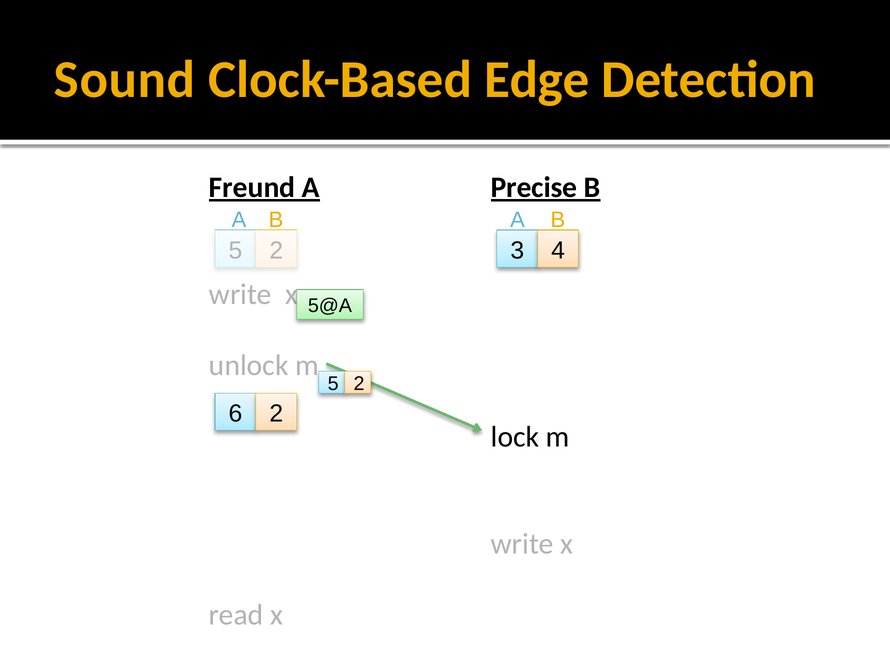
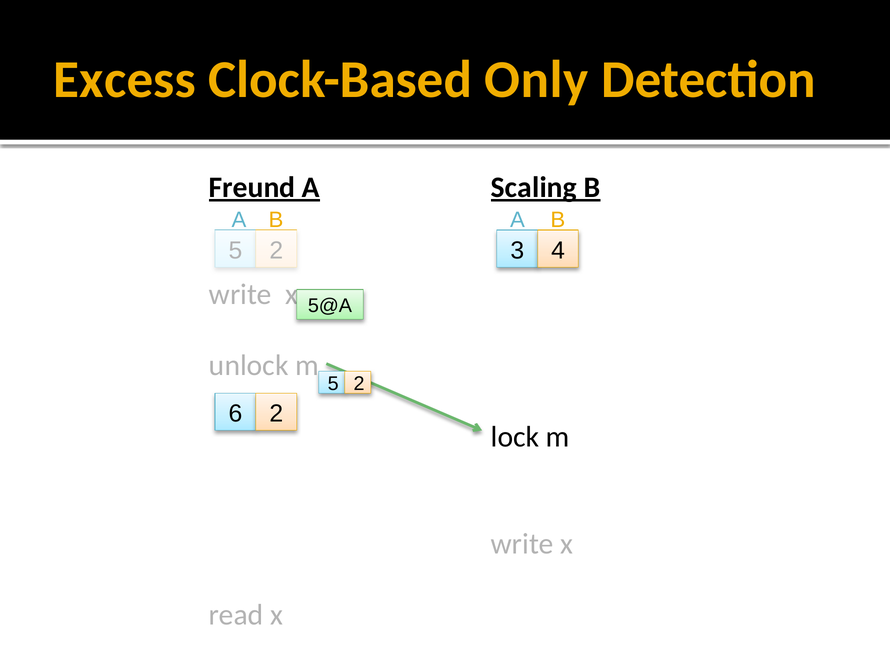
Sound: Sound -> Excess
Edge: Edge -> Only
Precise: Precise -> Scaling
